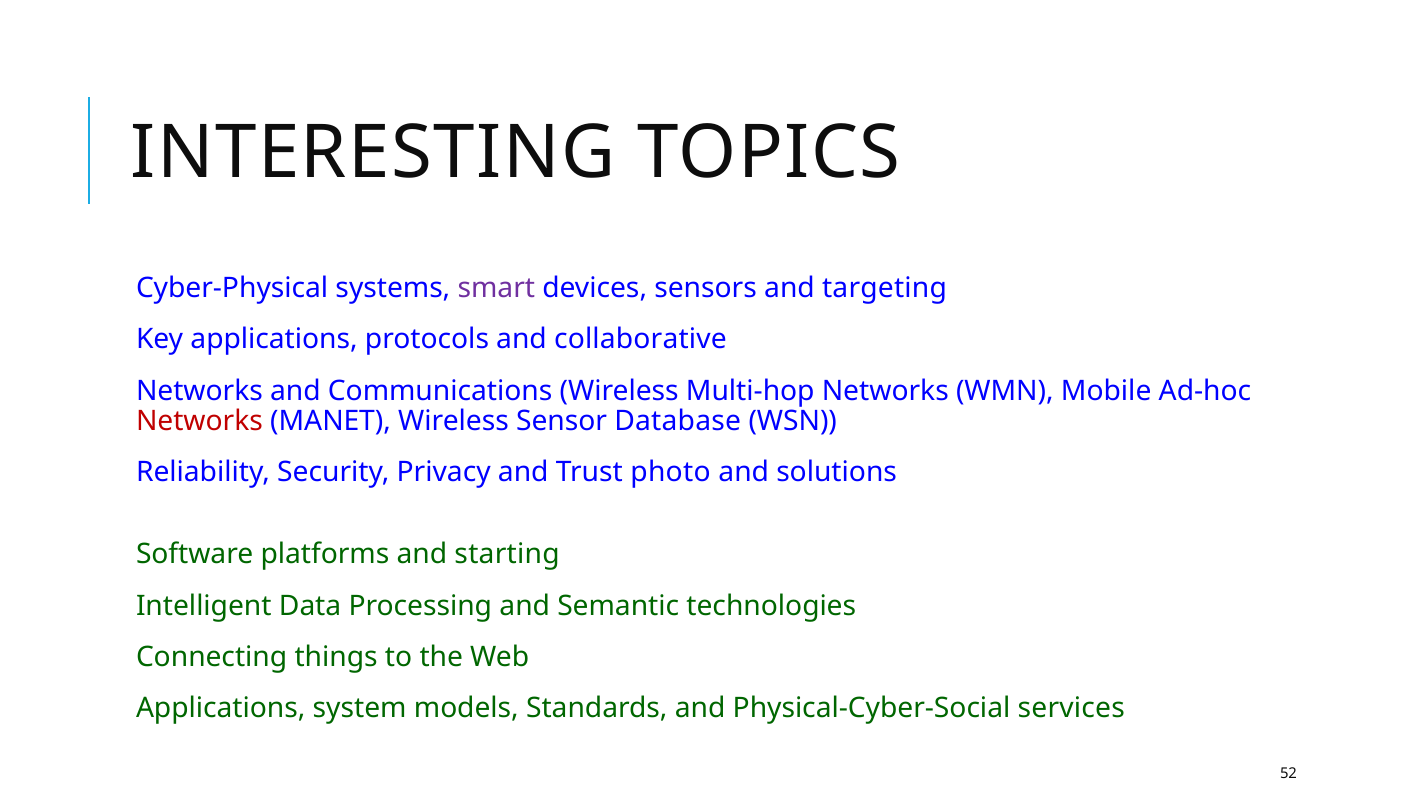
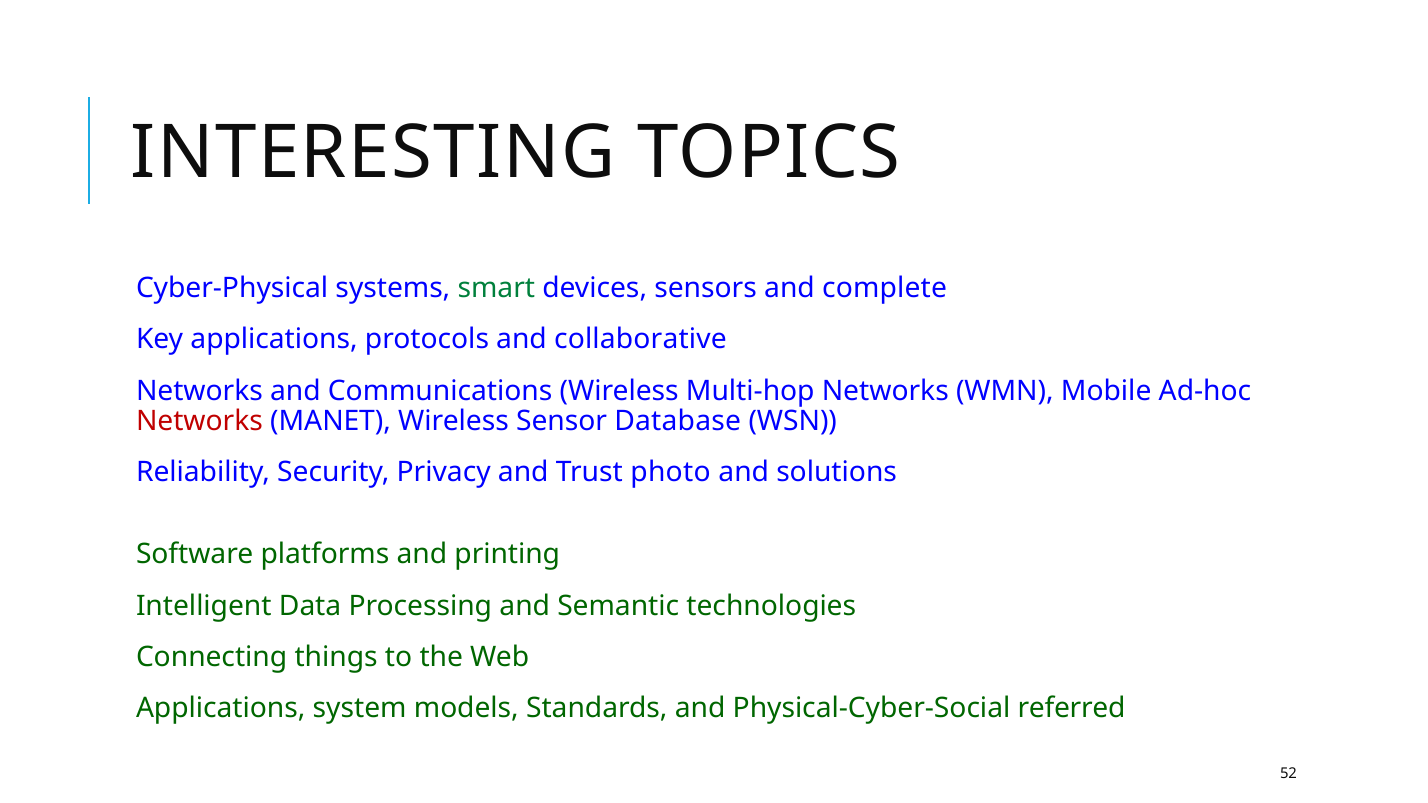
smart colour: purple -> green
targeting: targeting -> complete
starting: starting -> printing
services: services -> referred
